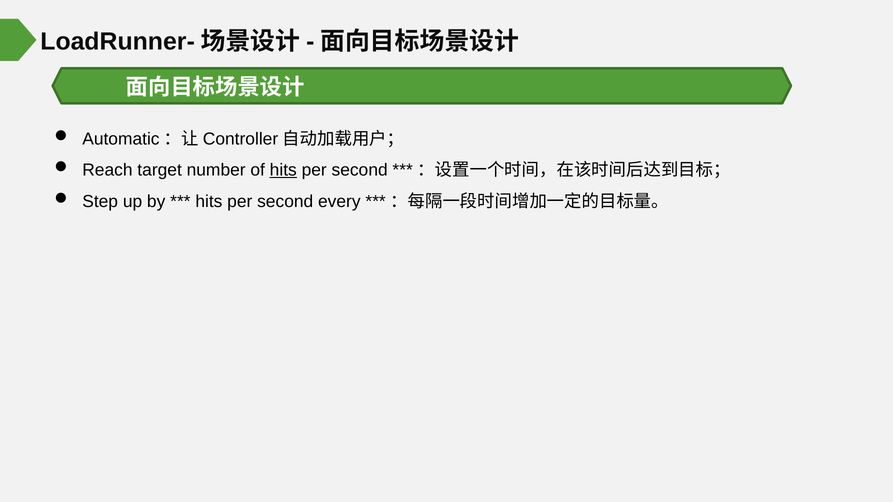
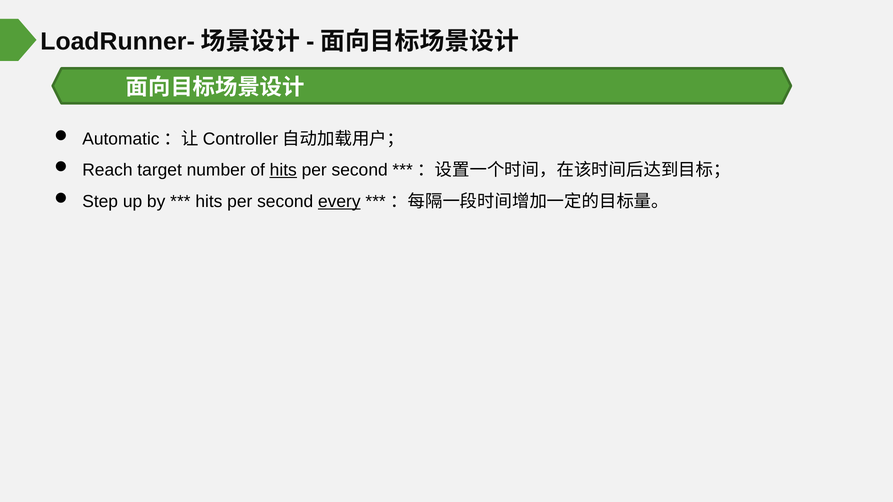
every underline: none -> present
